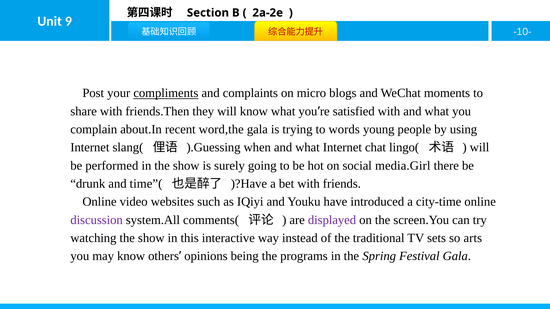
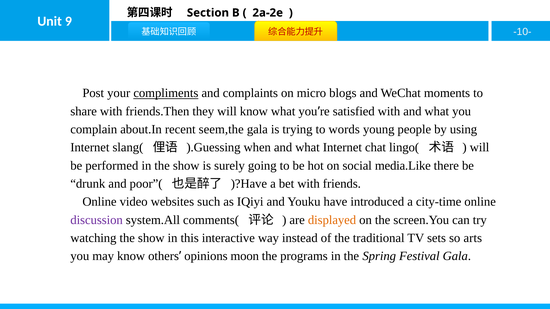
word,the: word,the -> seem,the
media.Girl: media.Girl -> media.Like
time”(: time”( -> poor”(
displayed colour: purple -> orange
being: being -> moon
